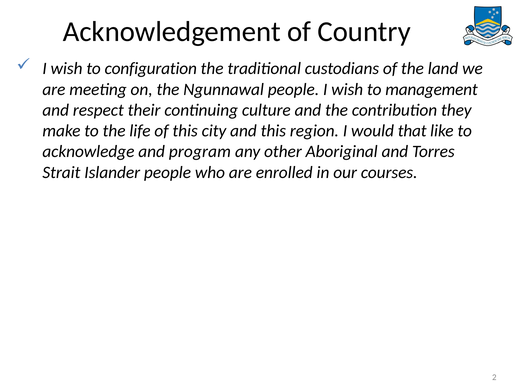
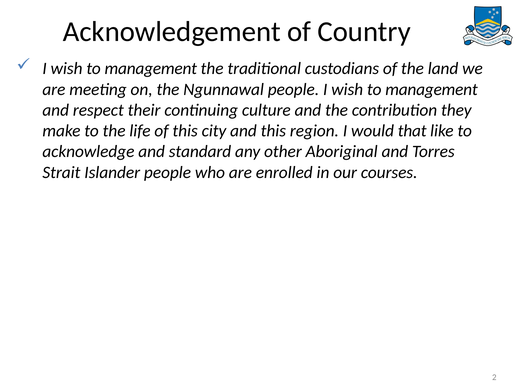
configuration at (151, 68): configuration -> management
program: program -> standard
